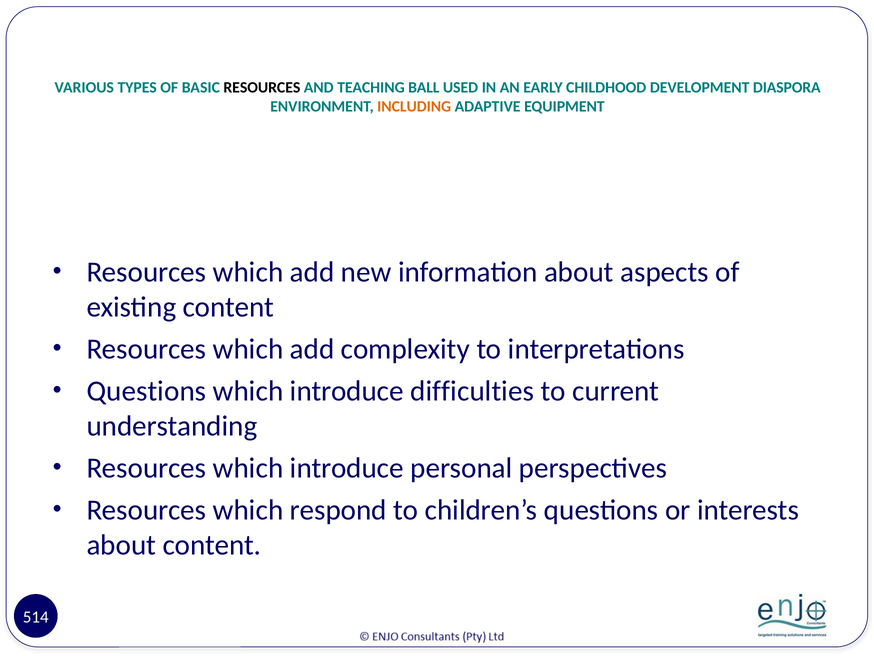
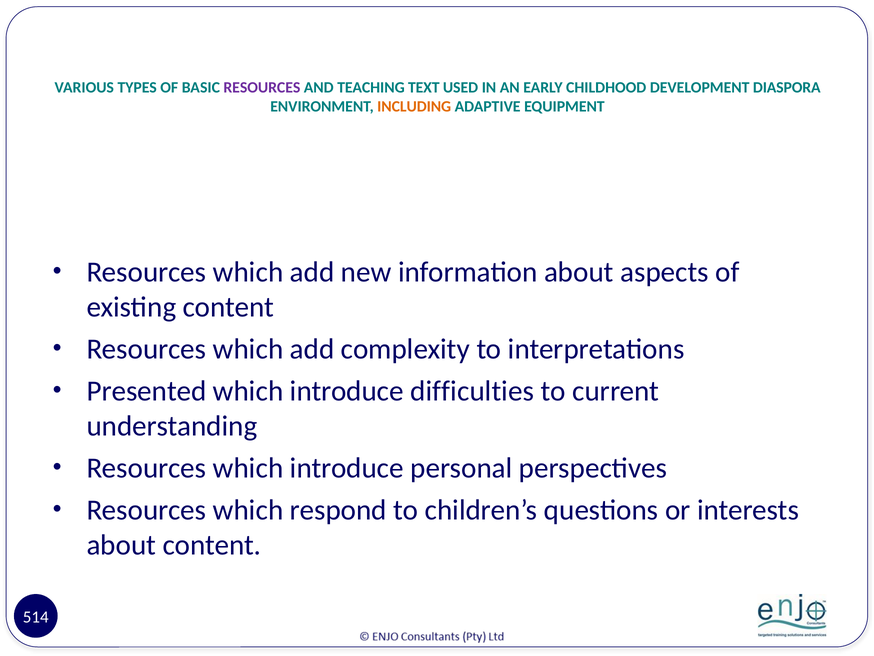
RESOURCES at (262, 88) colour: black -> purple
BALL: BALL -> TEXT
Questions at (146, 391): Questions -> Presented
